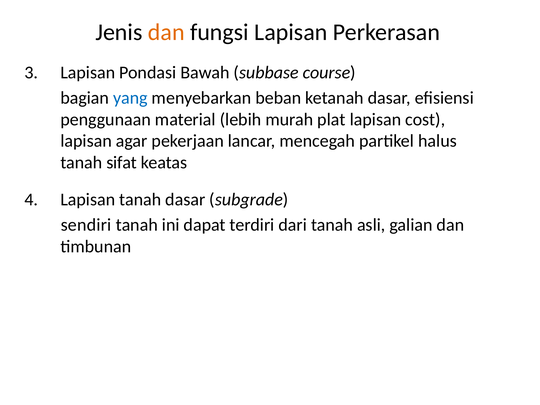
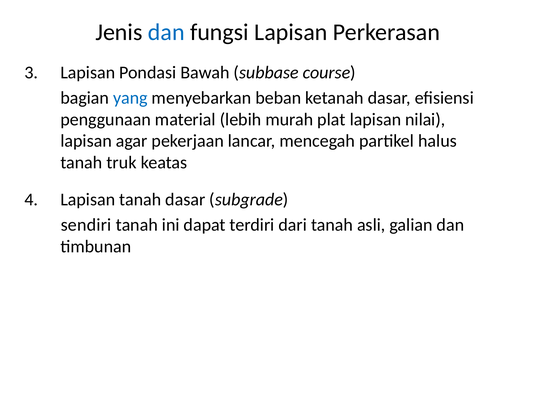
dan at (166, 32) colour: orange -> blue
cost: cost -> nilai
sifat: sifat -> truk
